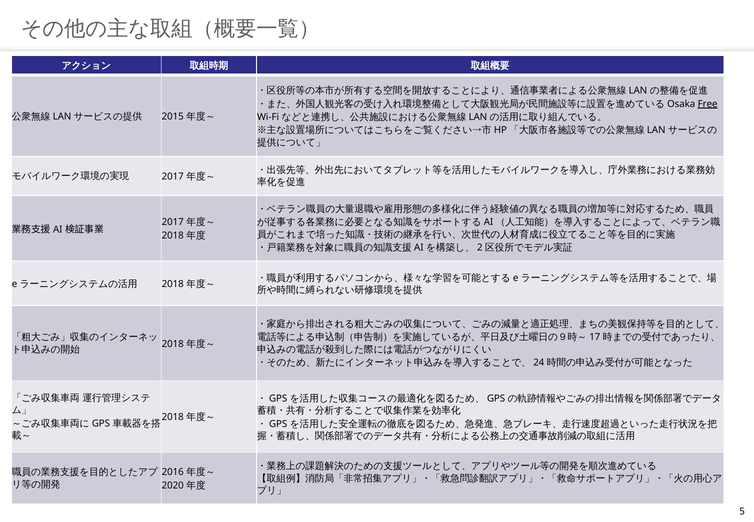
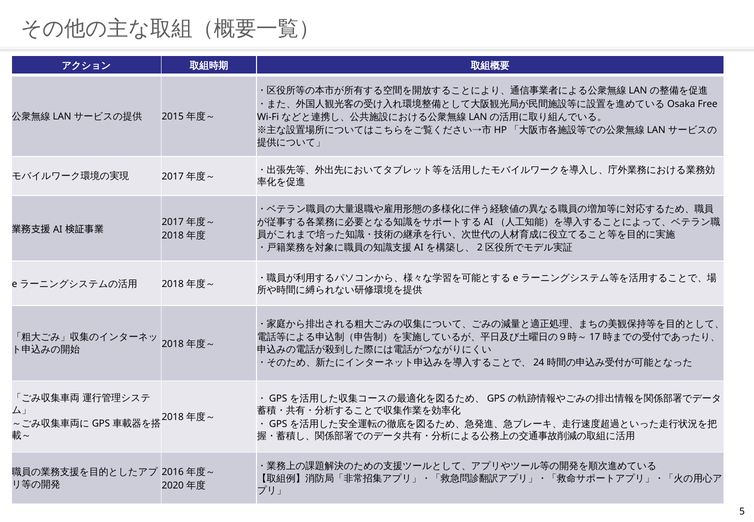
Free underline: present -> none
